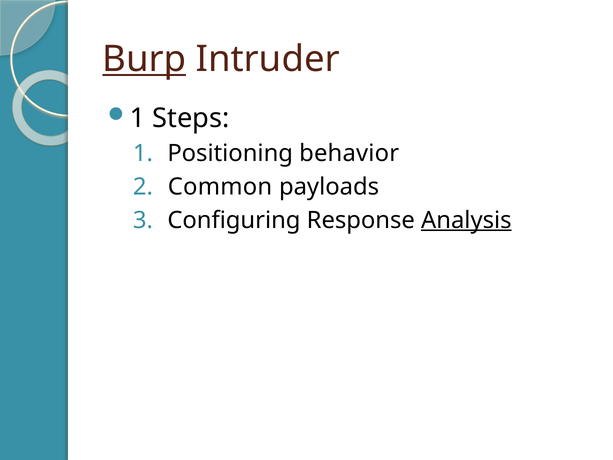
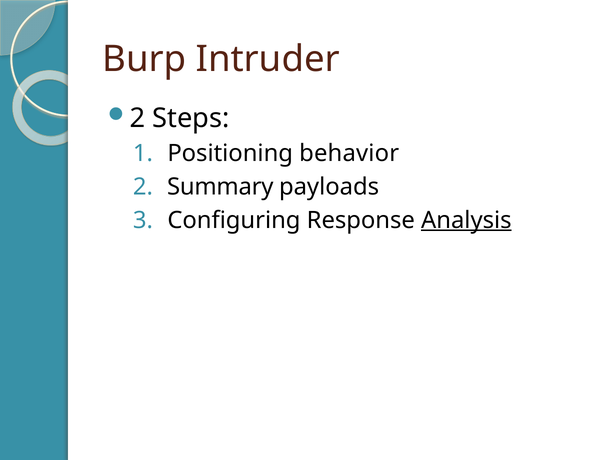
Burp underline: present -> none
1 at (137, 118): 1 -> 2
Common: Common -> Summary
